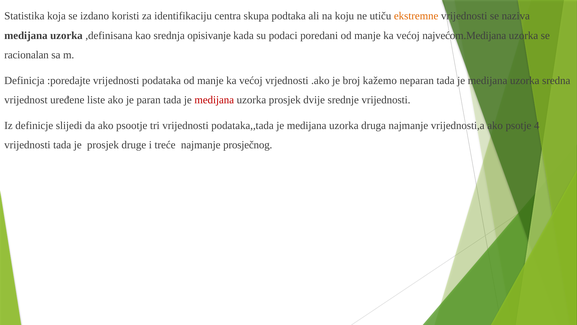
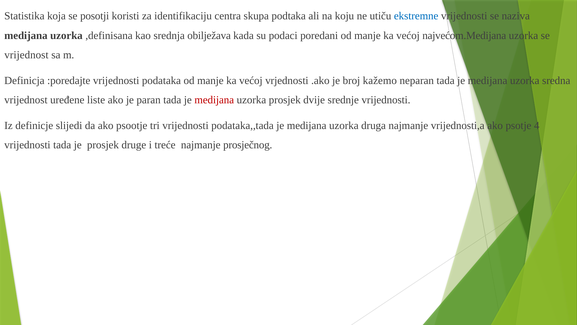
izdano: izdano -> posotji
ekstremne colour: orange -> blue
opisivanje: opisivanje -> obilježava
racionalan at (27, 55): racionalan -> vrijednost
